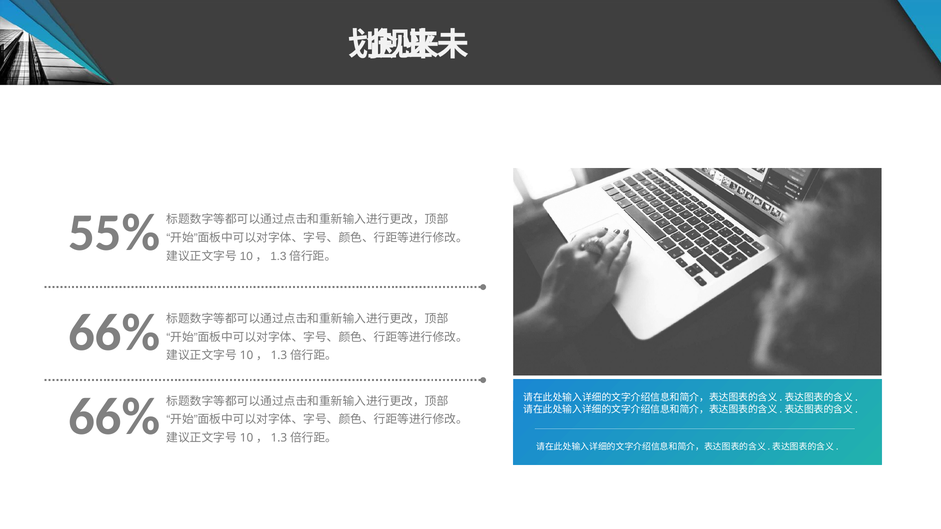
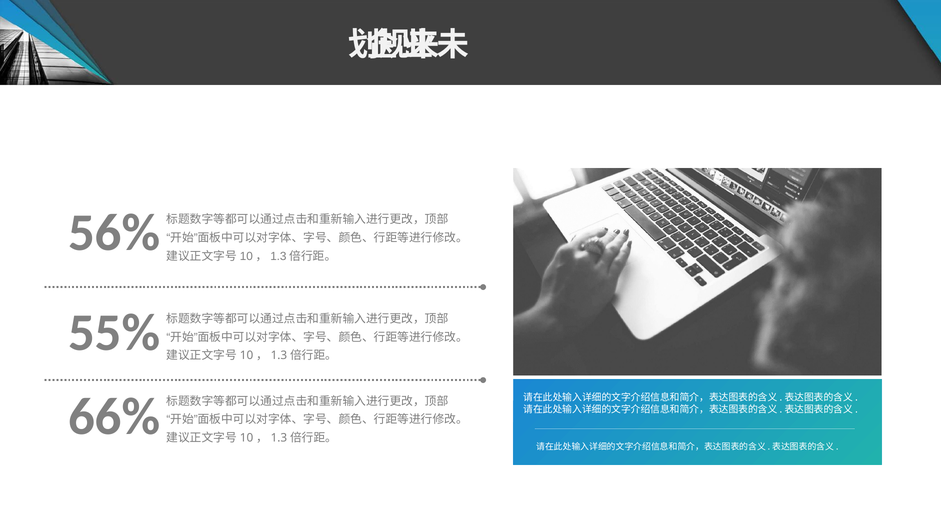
55%: 55% -> 56%
66%: 66% -> 55%
